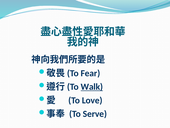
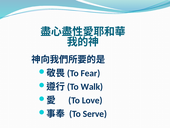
Walk underline: present -> none
